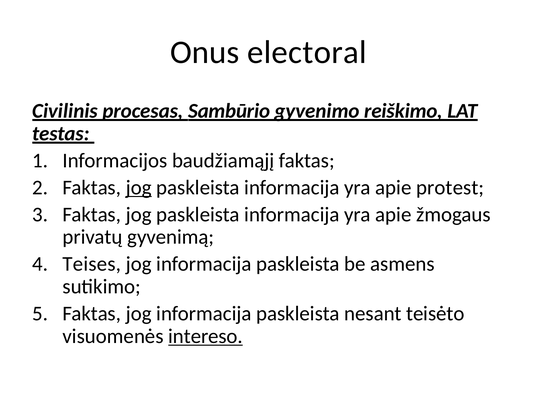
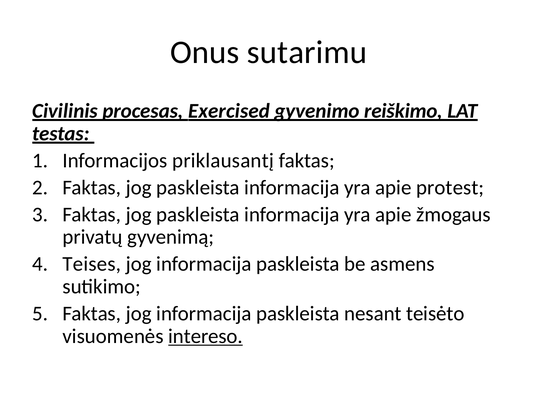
electoral: electoral -> sutarimu
Sambūrio: Sambūrio -> Exercised
baudžiamąjį: baudžiamąjį -> priklausantį
jog at (139, 187) underline: present -> none
